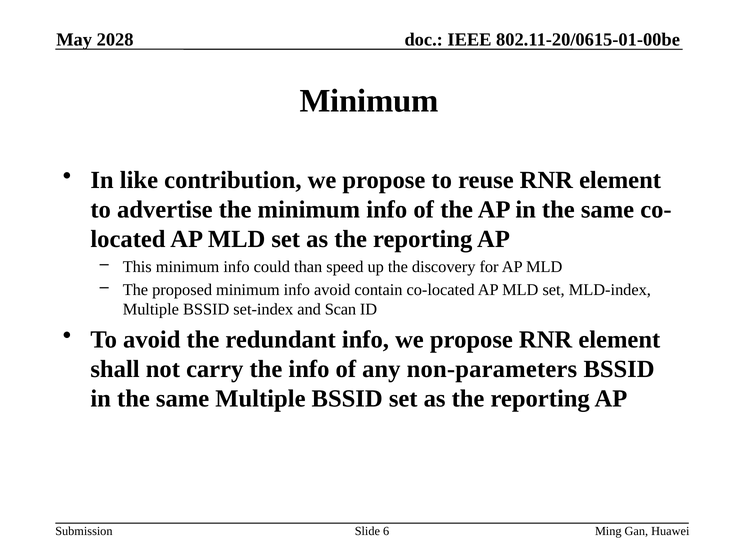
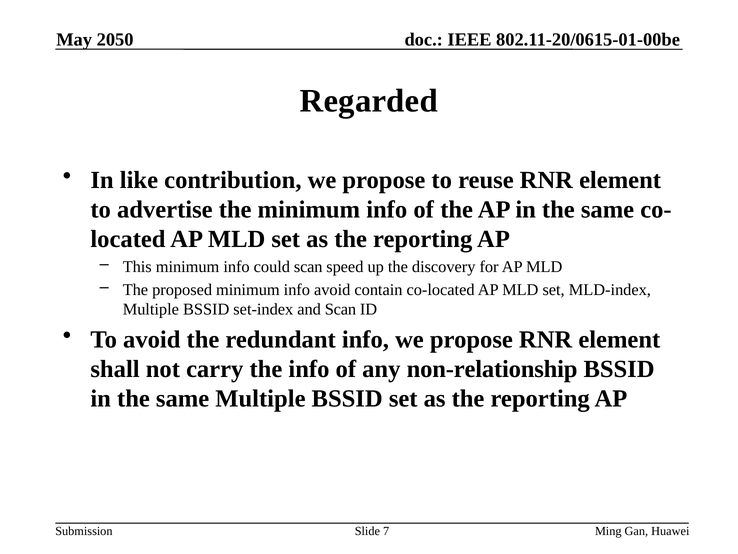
2028: 2028 -> 2050
Minimum at (369, 101): Minimum -> Regarded
could than: than -> scan
non-parameters: non-parameters -> non-relationship
6: 6 -> 7
